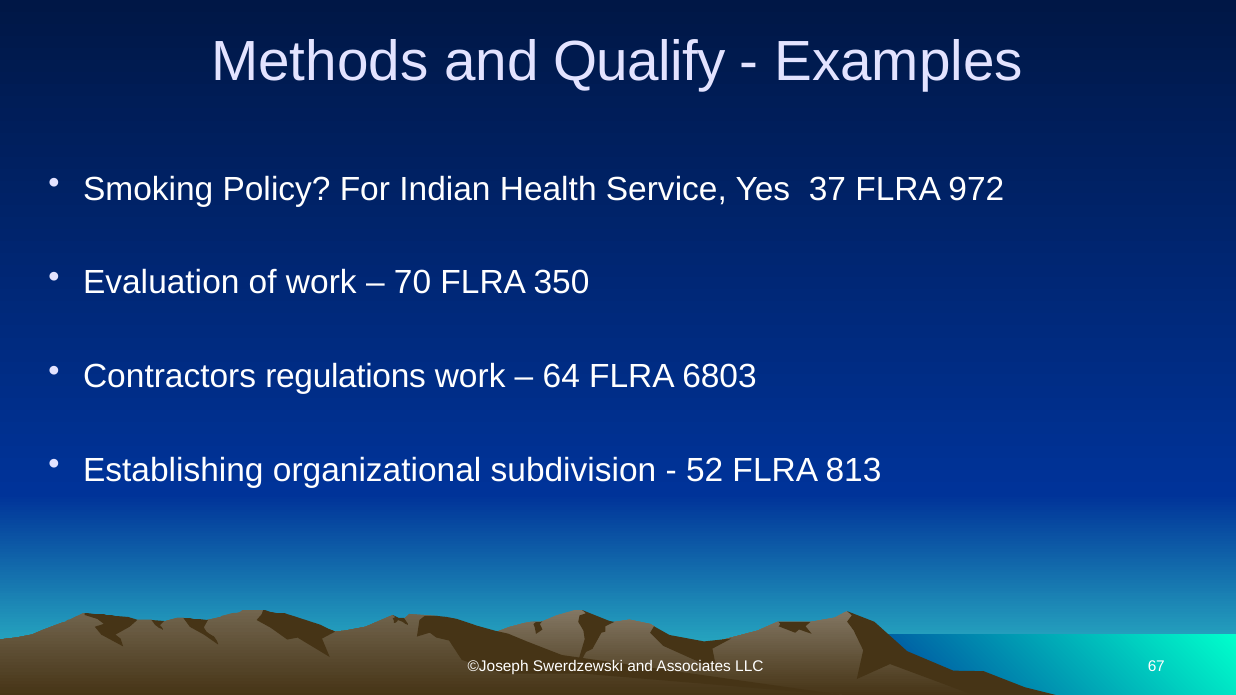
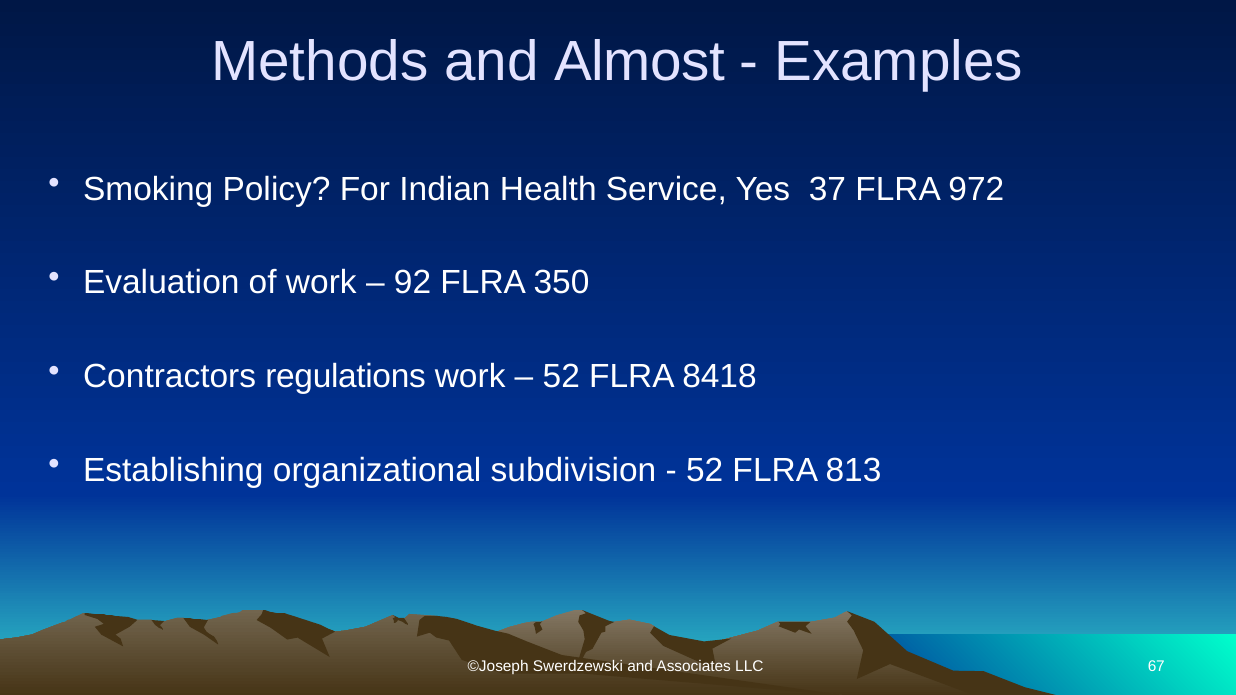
Qualify: Qualify -> Almost
70: 70 -> 92
64 at (561, 377): 64 -> 52
6803: 6803 -> 8418
